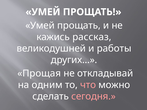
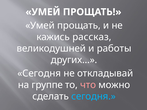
Прощая at (39, 74): Прощая -> Сегодня
одним: одним -> группе
сегодня at (94, 97) colour: pink -> light blue
